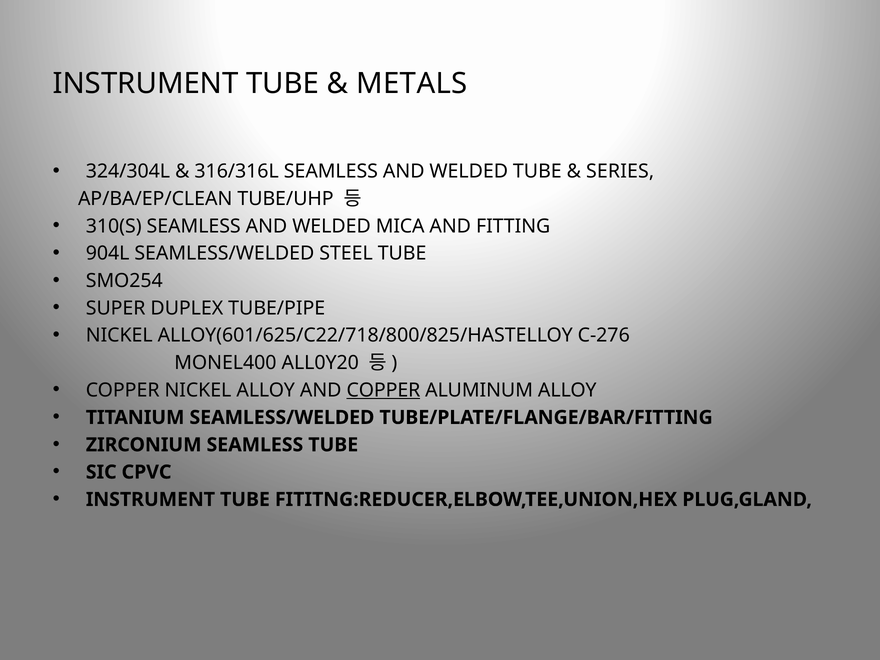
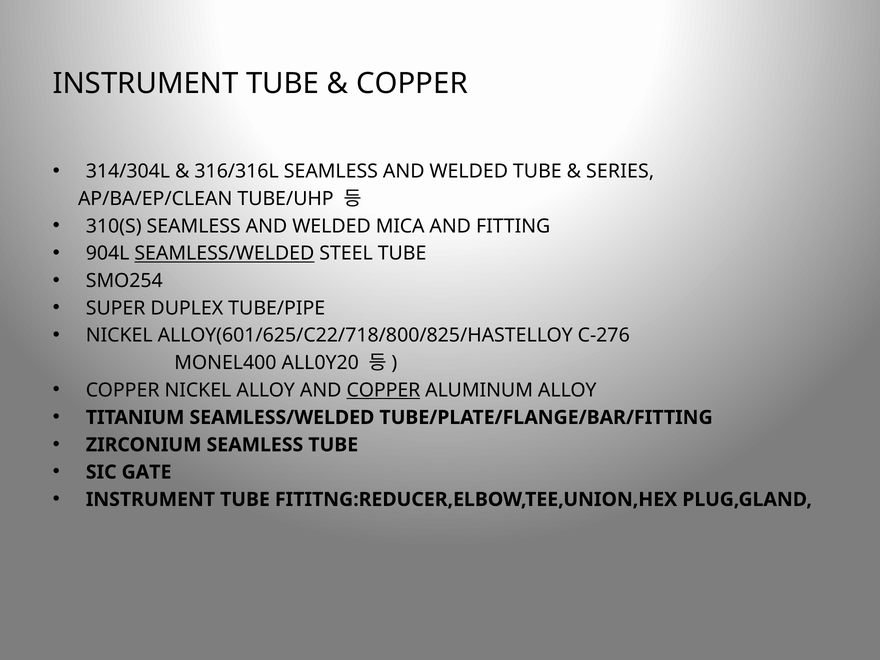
METALS at (412, 83): METALS -> COPPER
324/304L: 324/304L -> 314/304L
SEAMLESS/WELDED at (224, 253) underline: none -> present
CPVC: CPVC -> GATE
